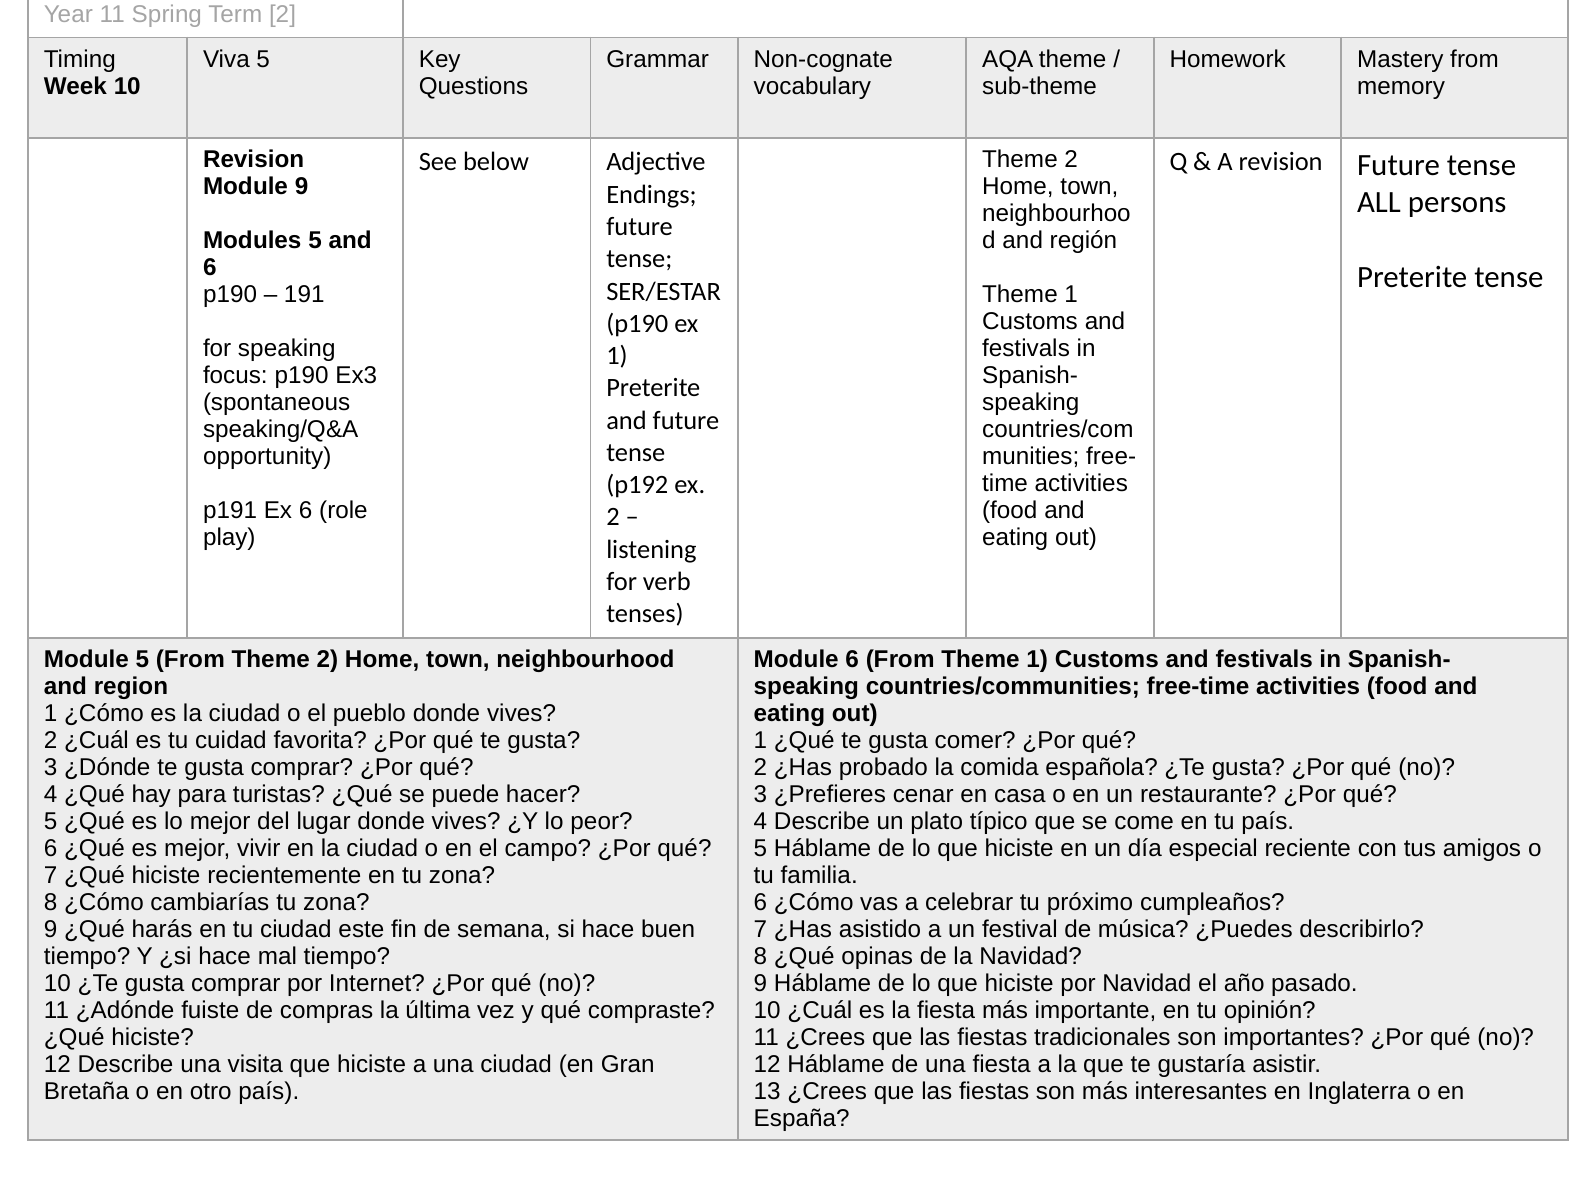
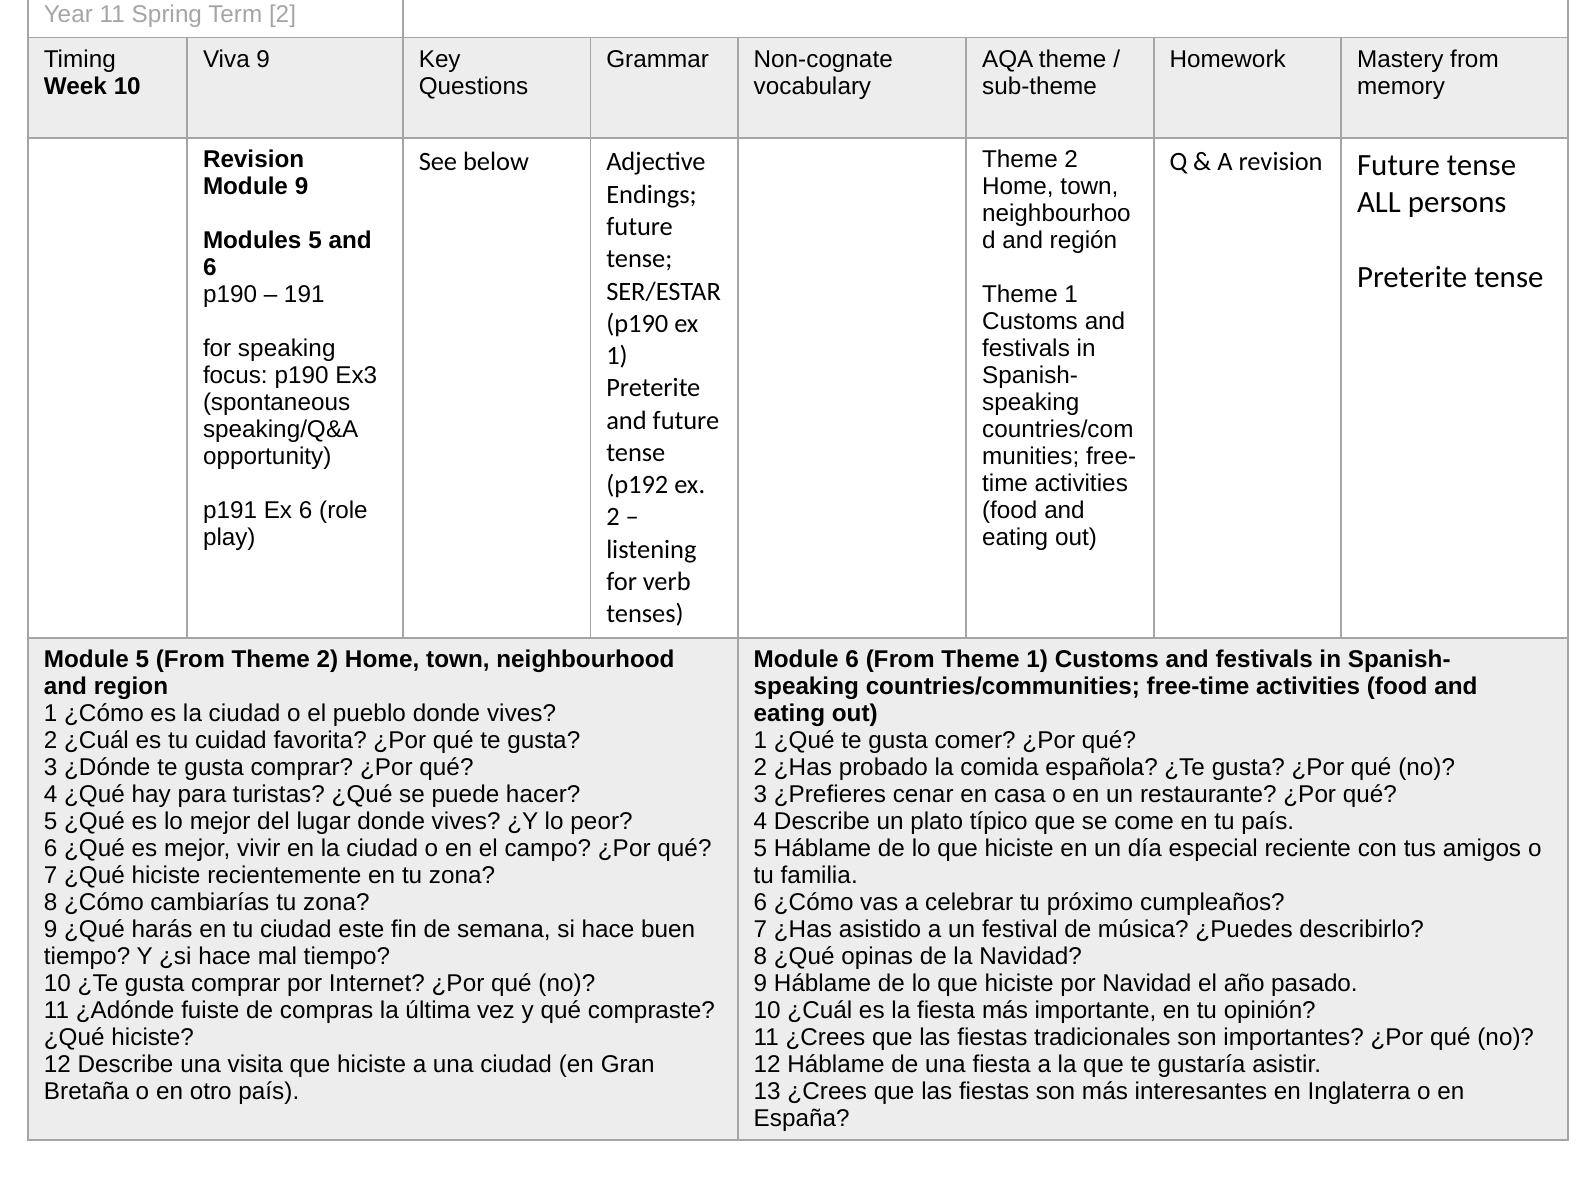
Viva 5: 5 -> 9
